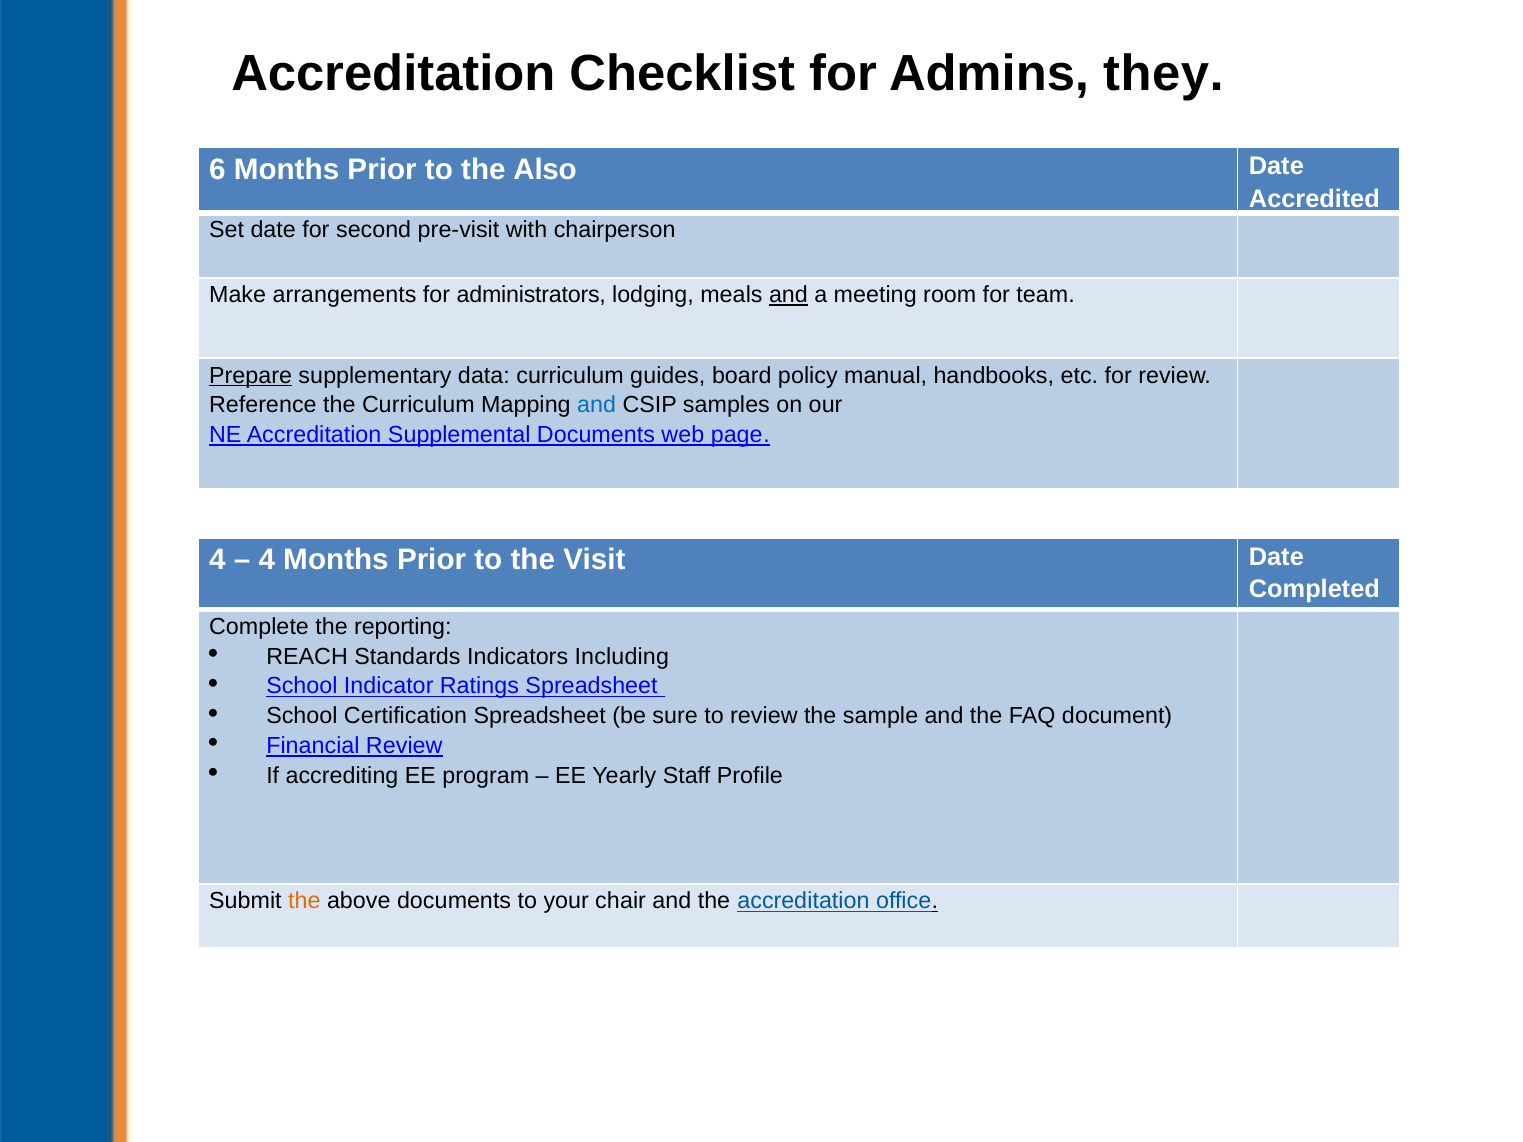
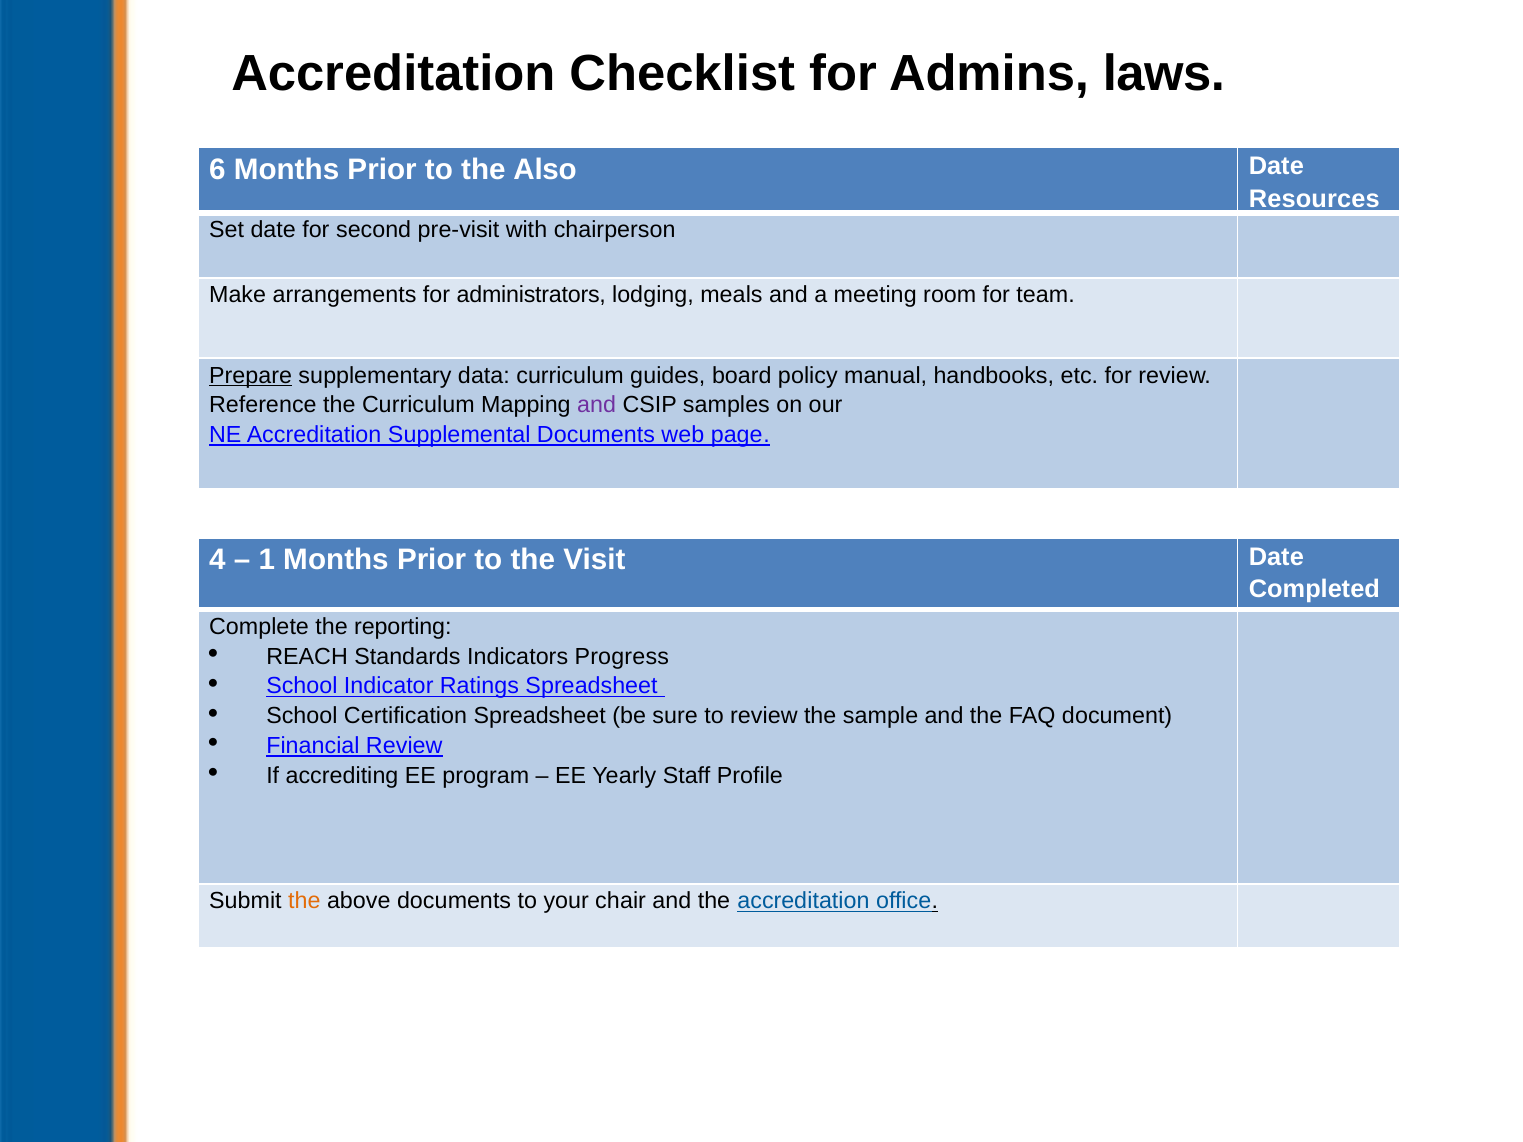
they: they -> laws
Accredited: Accredited -> Resources
and at (788, 295) underline: present -> none
and at (597, 405) colour: blue -> purple
4 at (267, 560): 4 -> 1
Including: Including -> Progress
